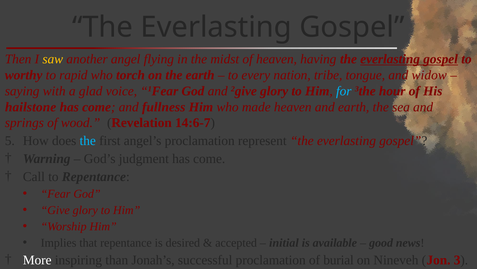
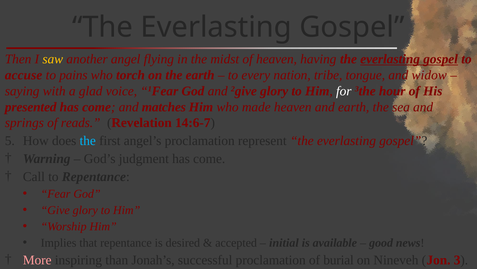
worthy: worthy -> accuse
rapid: rapid -> pains
for colour: light blue -> white
hailstone: hailstone -> presented
fullness: fullness -> matches
wood: wood -> reads
More colour: white -> pink
